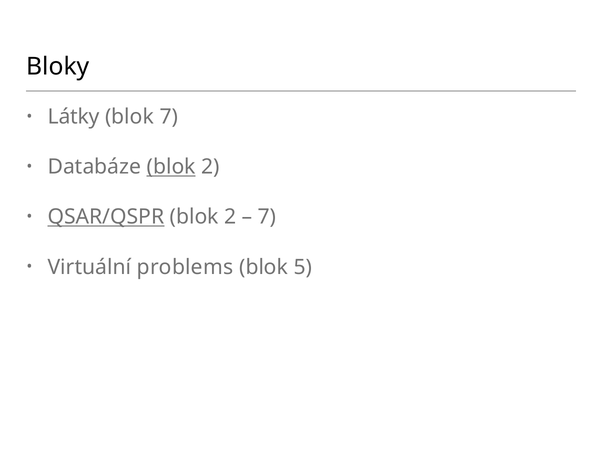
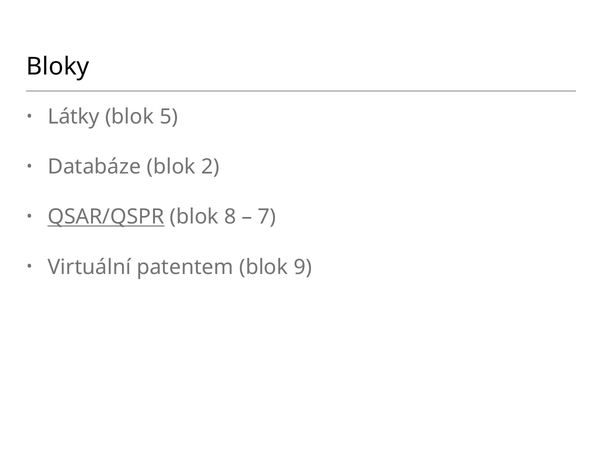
blok 7: 7 -> 5
blok at (171, 167) underline: present -> none
2 at (230, 217): 2 -> 8
problems: problems -> patentem
5: 5 -> 9
